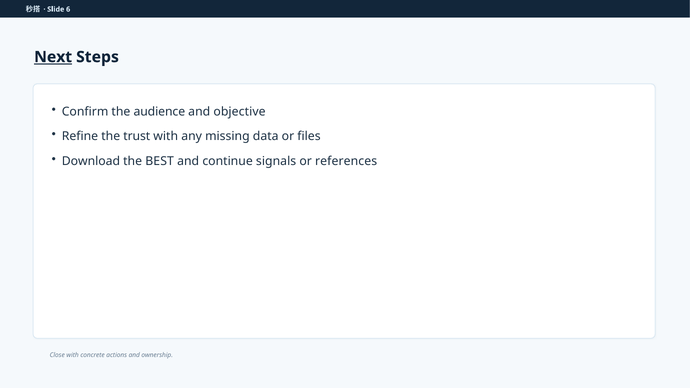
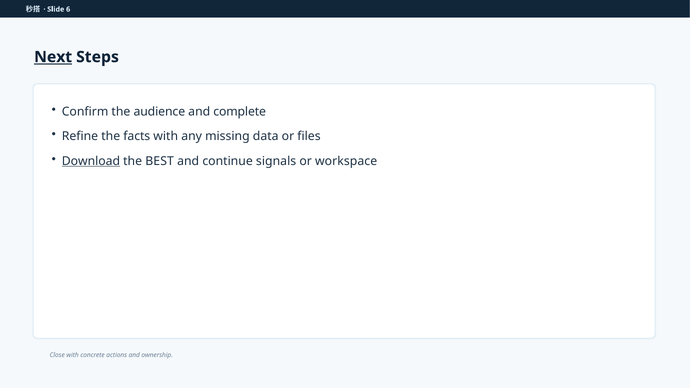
objective: objective -> complete
trust: trust -> facts
Download underline: none -> present
references: references -> workspace
